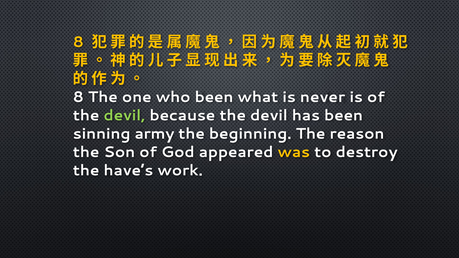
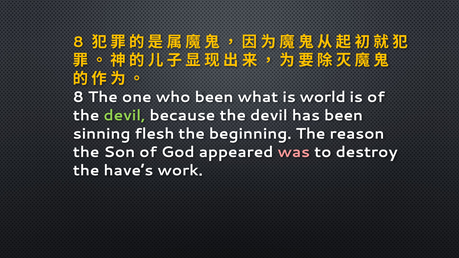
never: never -> world
army: army -> flesh
was colour: yellow -> pink
